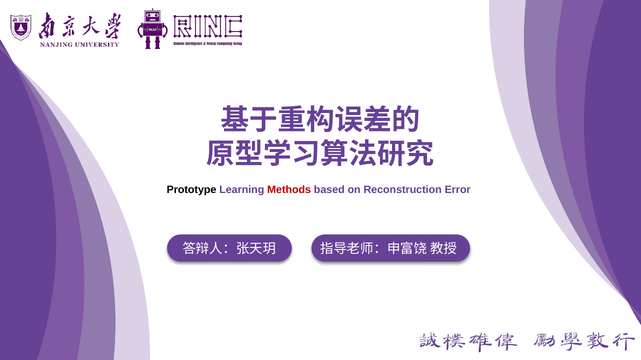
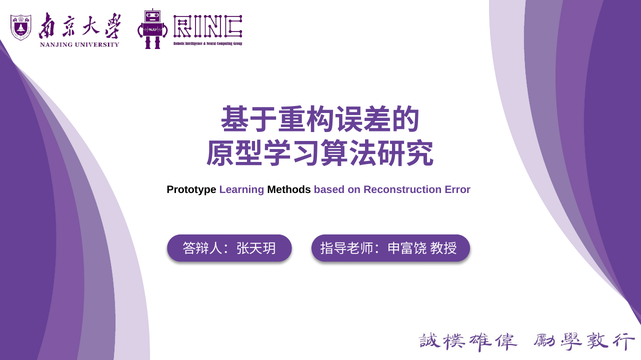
Methods colour: red -> black
